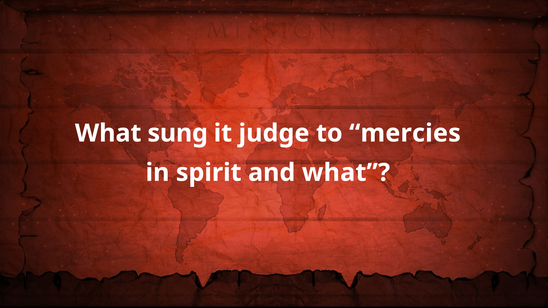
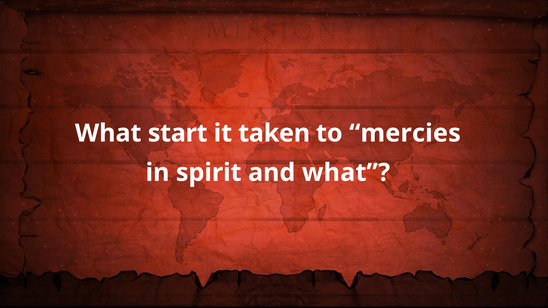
sung: sung -> start
judge: judge -> taken
